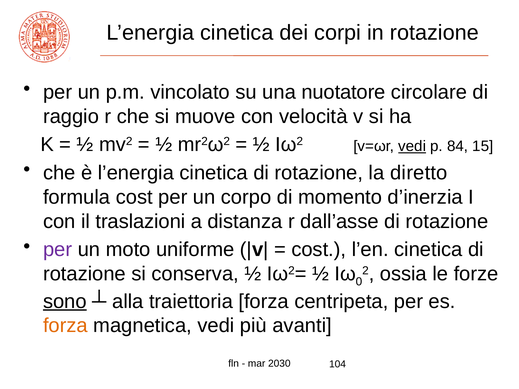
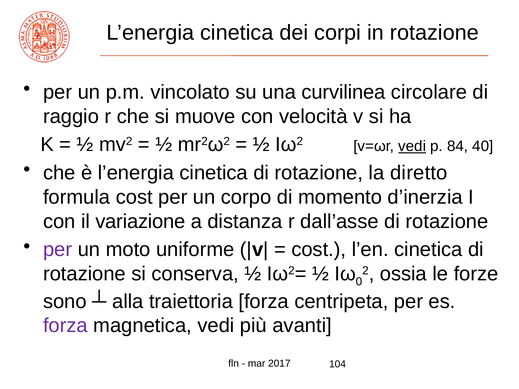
nuotatore: nuotatore -> curvilinea
15: 15 -> 40
traslazioni: traslazioni -> variazione
sono underline: present -> none
forza at (65, 326) colour: orange -> purple
2030: 2030 -> 2017
